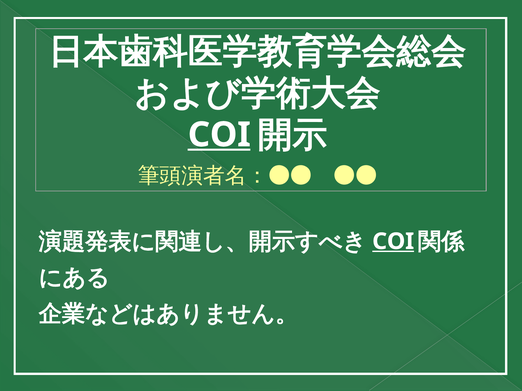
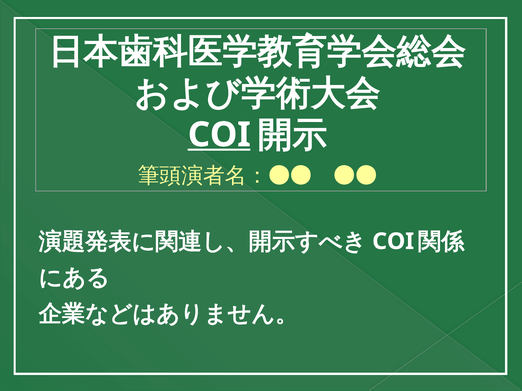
COI at (393, 242) underline: present -> none
